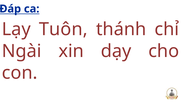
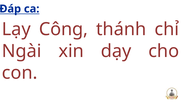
Tuôn: Tuôn -> Công
